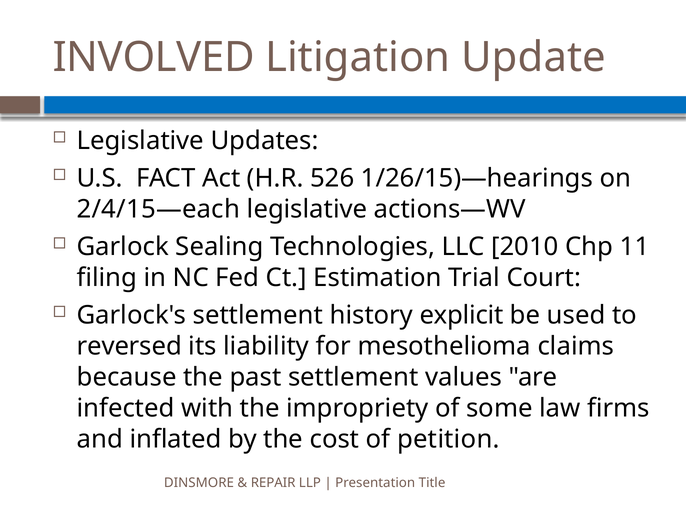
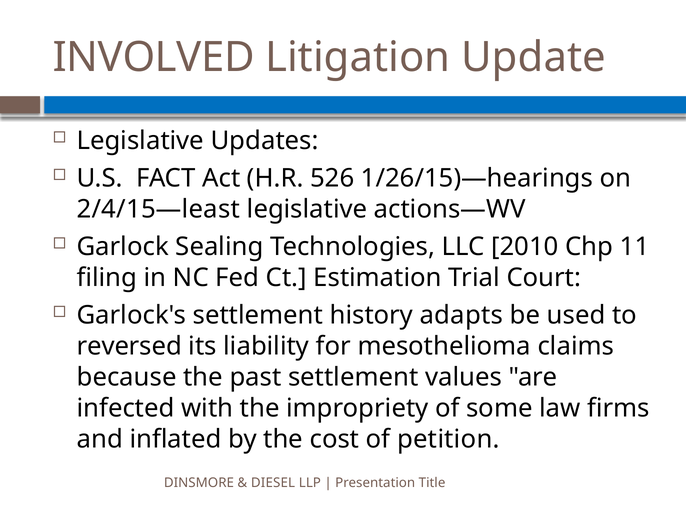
2/4/15—each: 2/4/15—each -> 2/4/15—least
explicit: explicit -> adapts
REPAIR: REPAIR -> DIESEL
